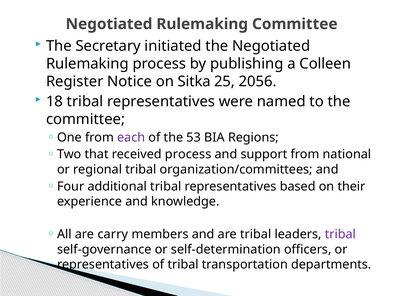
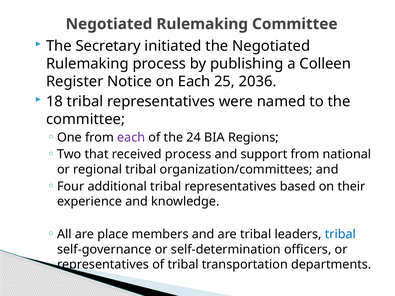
on Sitka: Sitka -> Each
2056: 2056 -> 2036
53: 53 -> 24
carry: carry -> place
tribal at (340, 234) colour: purple -> blue
